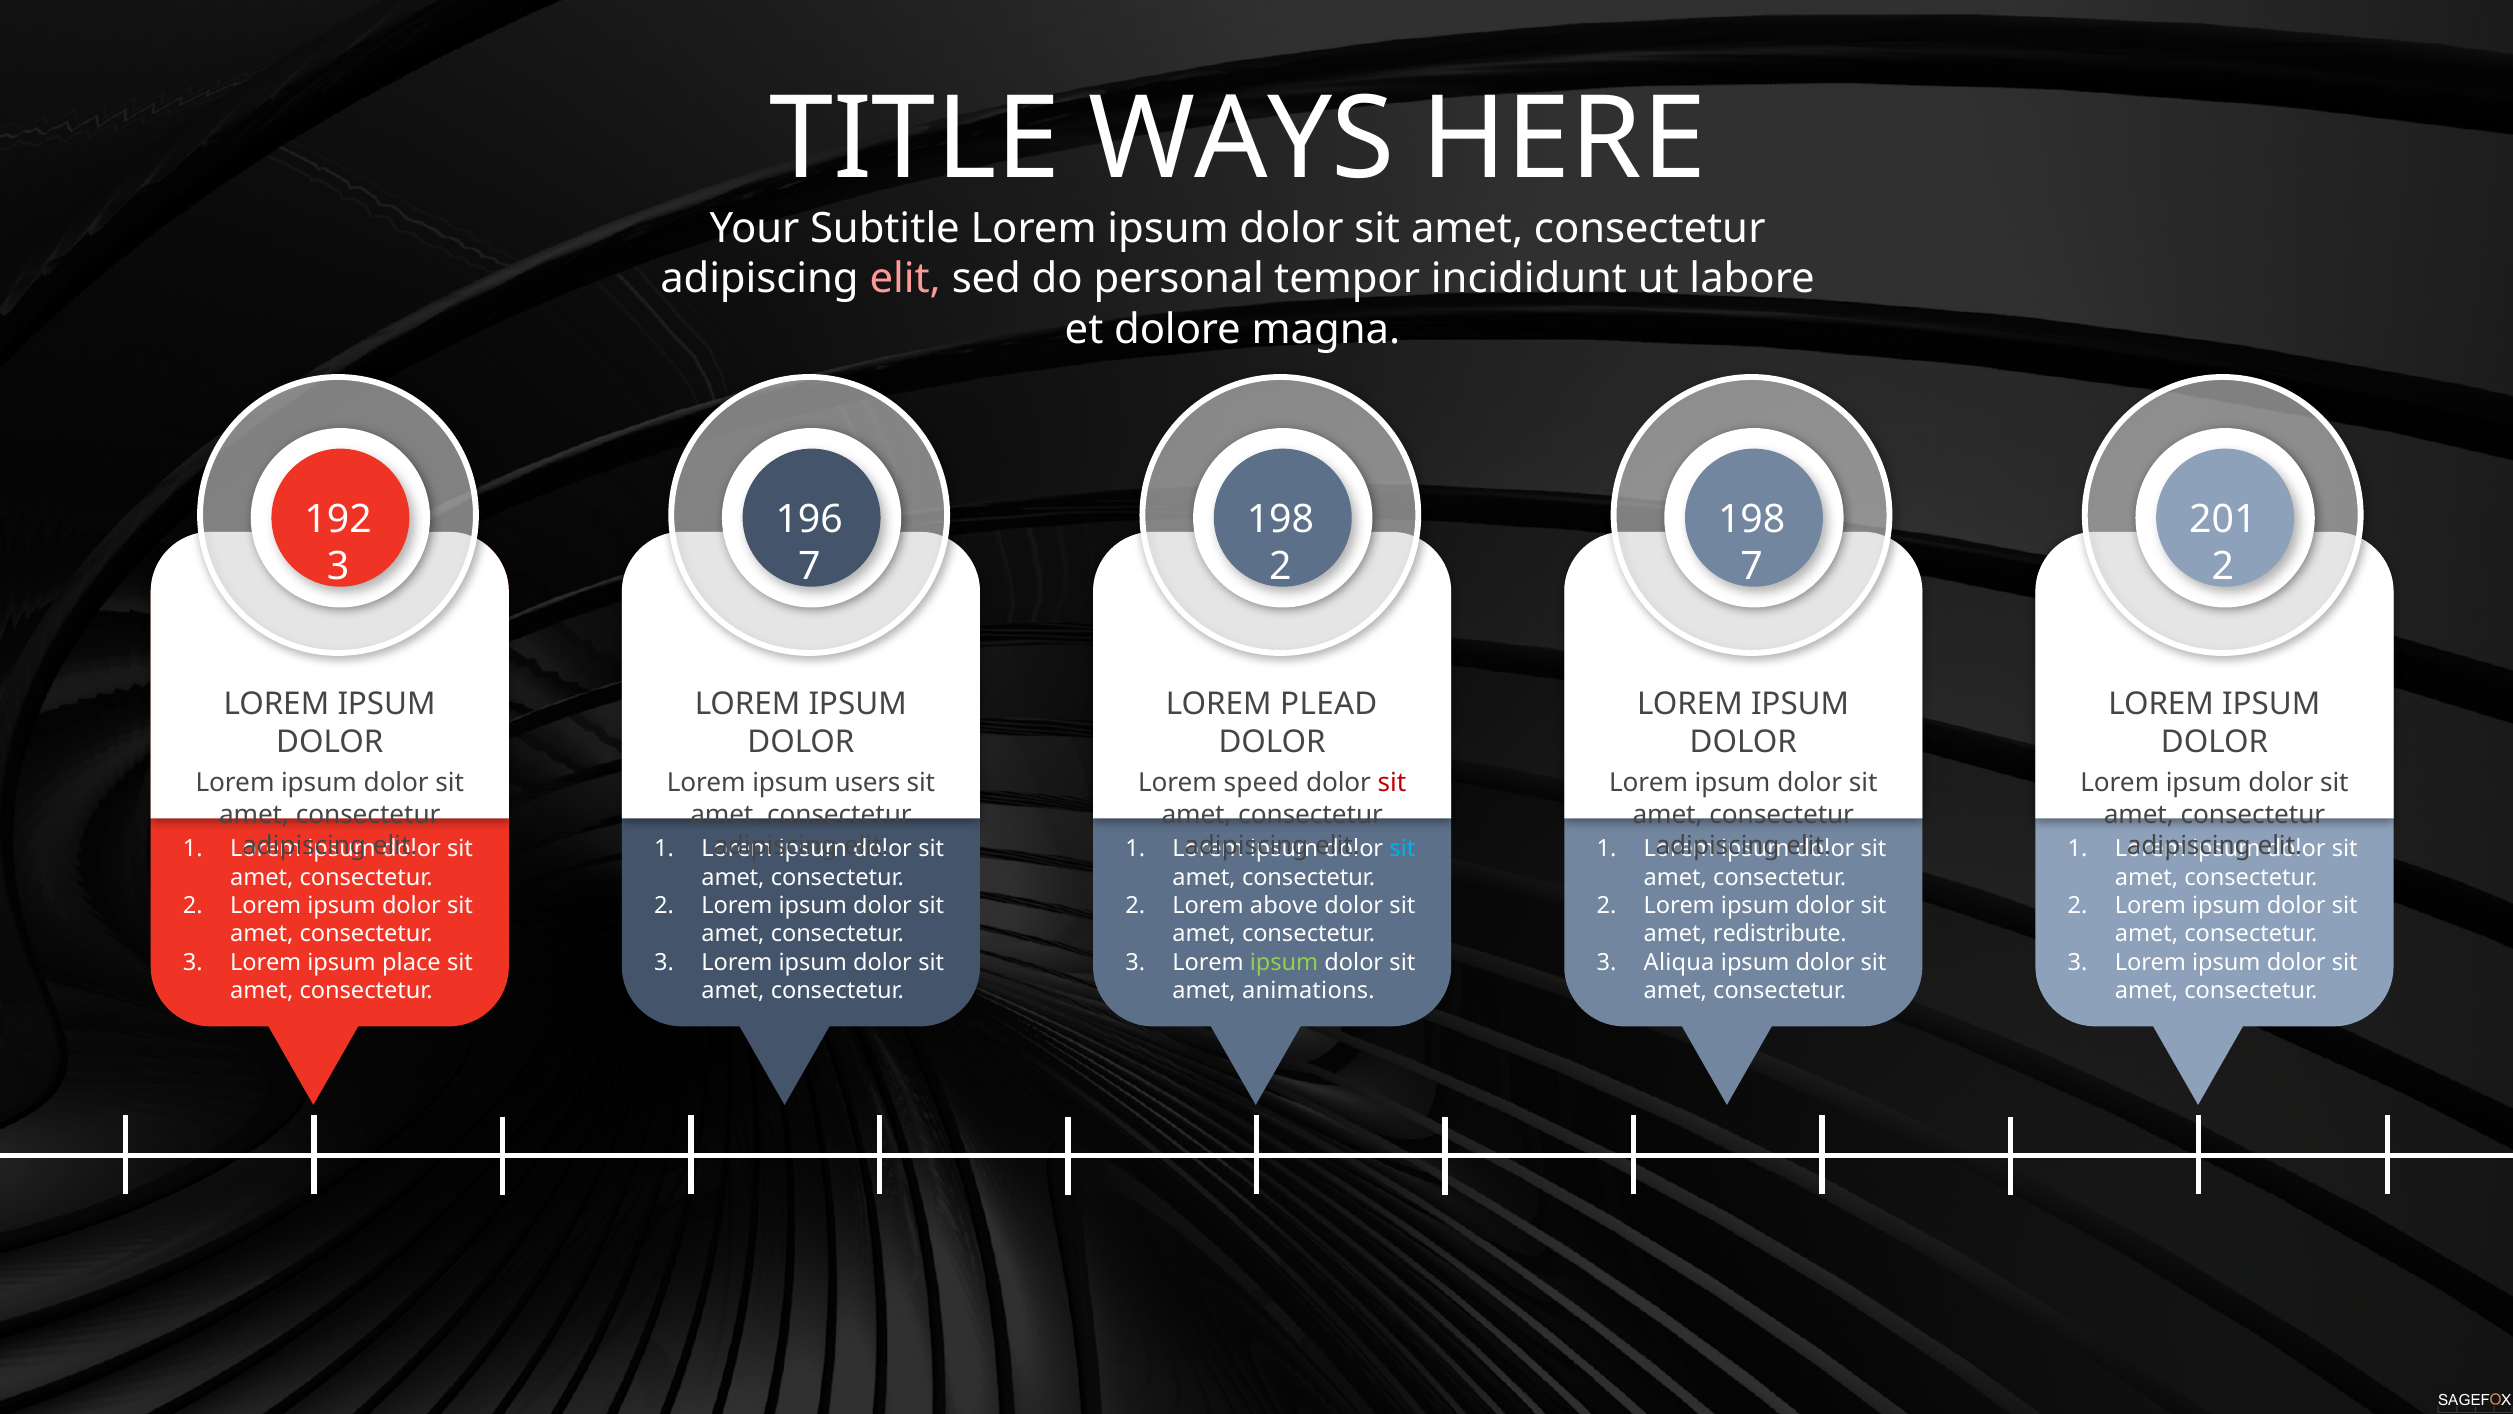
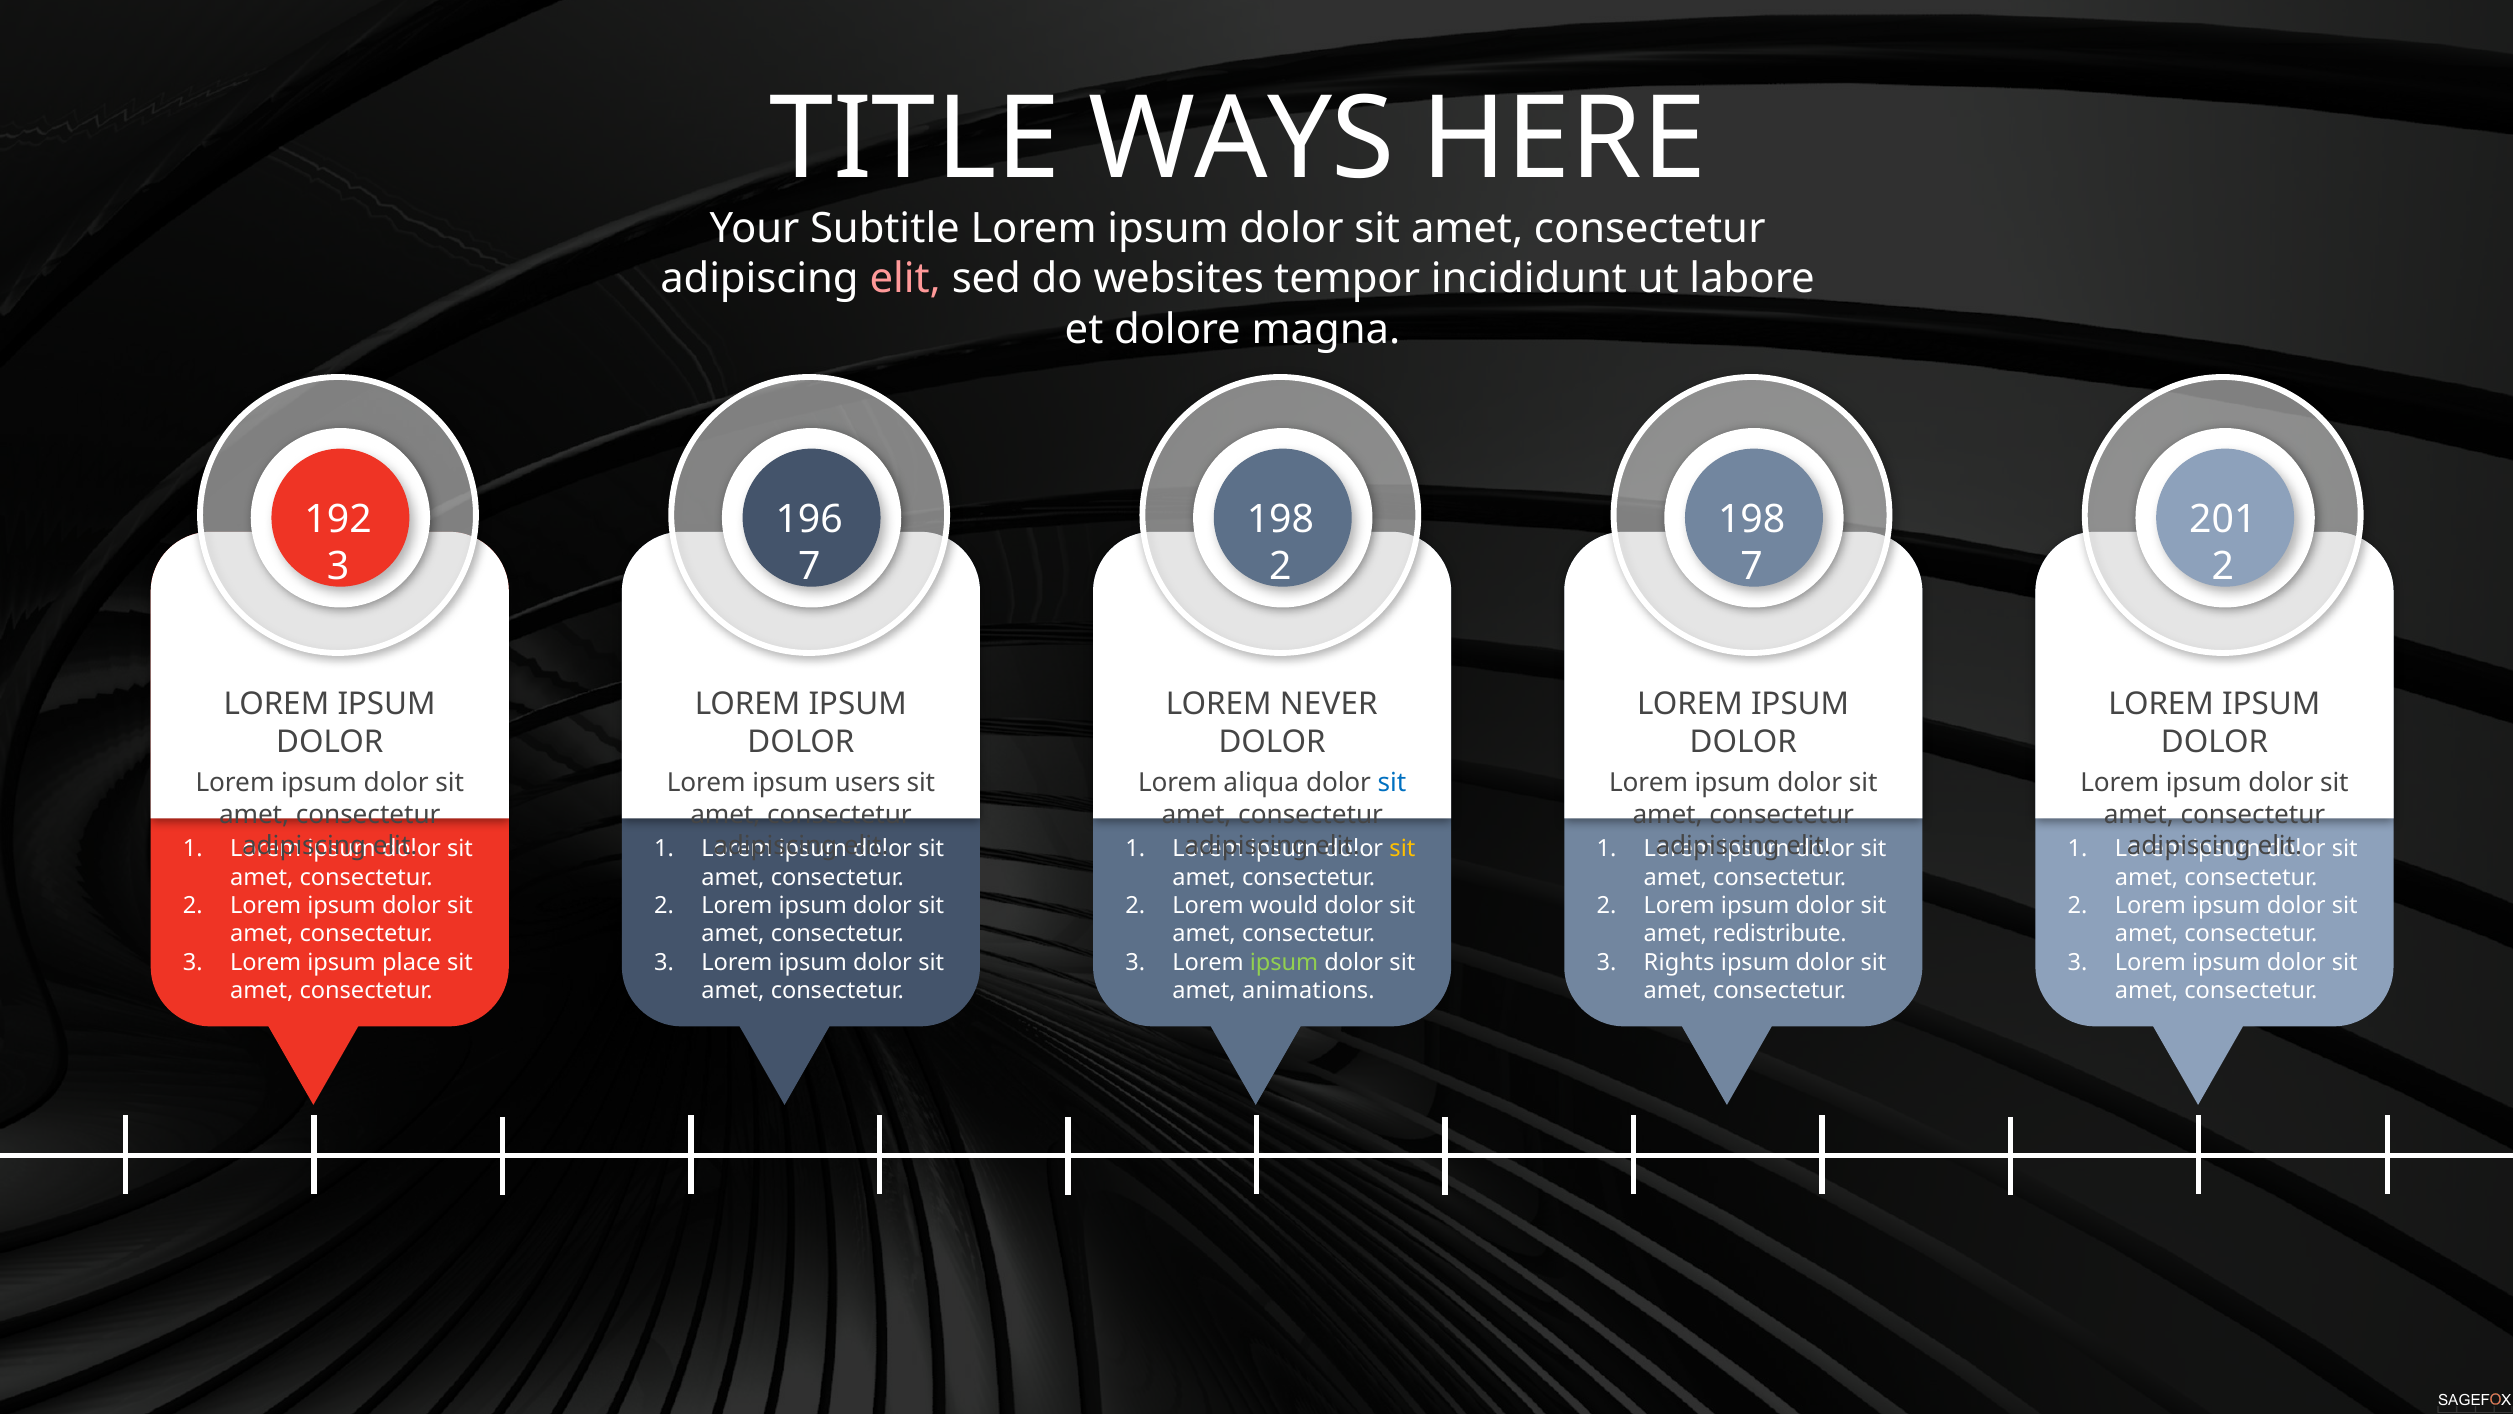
personal: personal -> websites
PLEAD: PLEAD -> NEVER
speed: speed -> aliqua
sit at (1392, 783) colour: red -> blue
sit at (1402, 849) colour: light blue -> yellow
above: above -> would
Aliqua: Aliqua -> Rights
